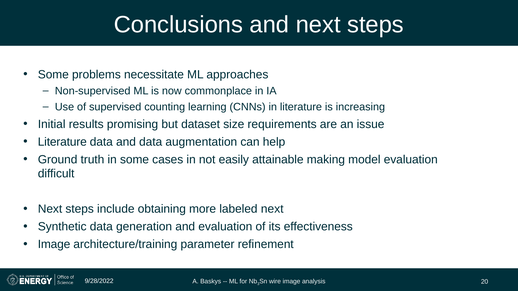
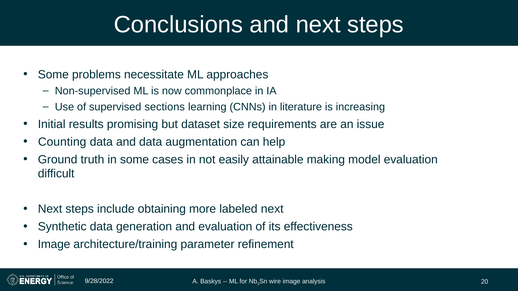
counting: counting -> sections
Literature at (62, 142): Literature -> Counting
